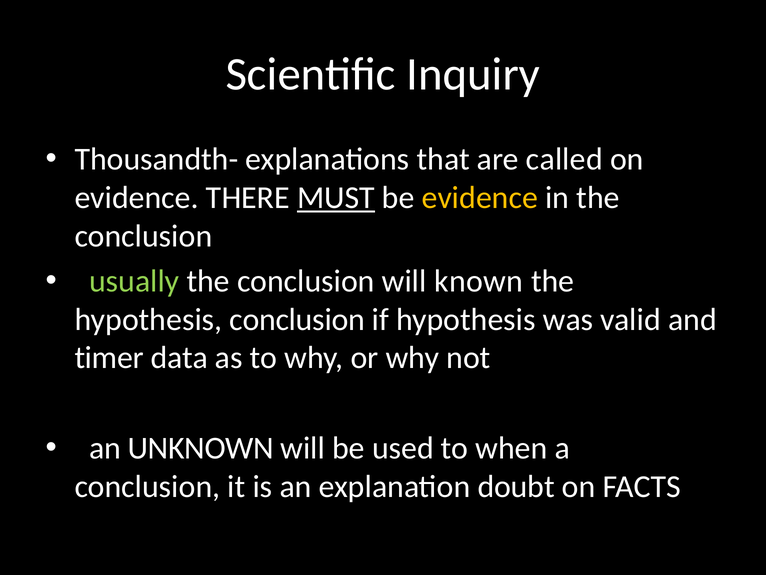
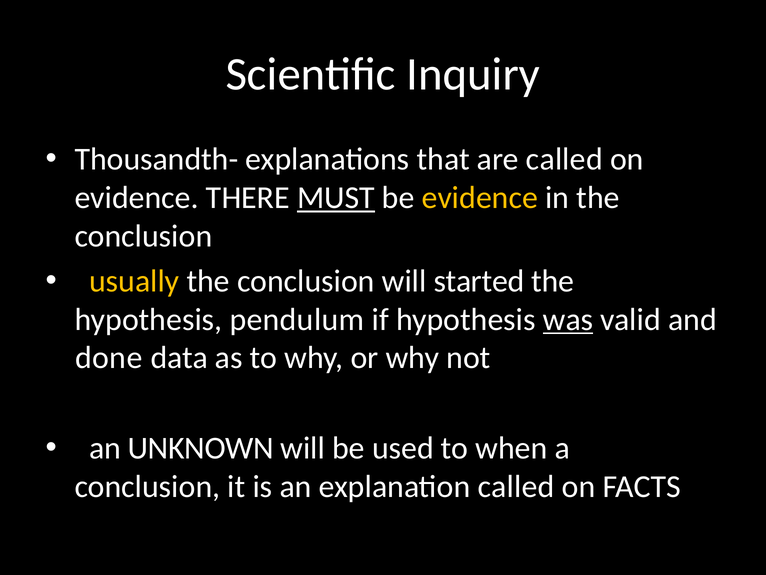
usually colour: light green -> yellow
known: known -> started
hypothesis conclusion: conclusion -> pendulum
was underline: none -> present
timer: timer -> done
explanation doubt: doubt -> called
